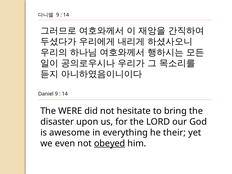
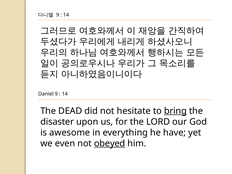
WERE: WERE -> DEAD
bring underline: none -> present
their: their -> have
